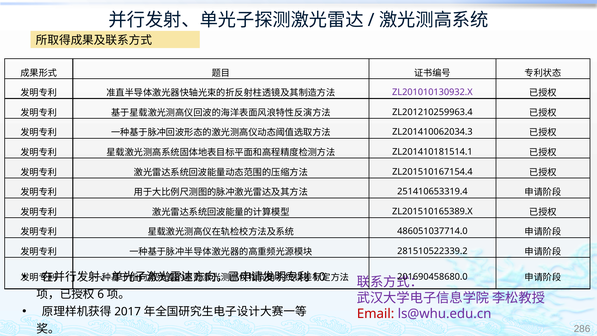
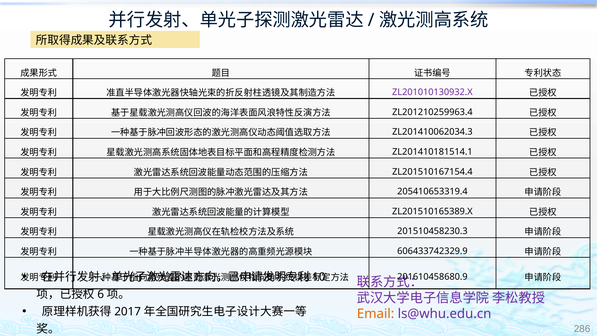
251410653319.4: 251410653319.4 -> 205410653319.4
486051037714.0: 486051037714.0 -> 201510458230.3
281510522339.2: 281510522339.2 -> 606433742329.9
201690458680.0: 201690458680.0 -> 201610458680.9
Email colour: red -> orange
